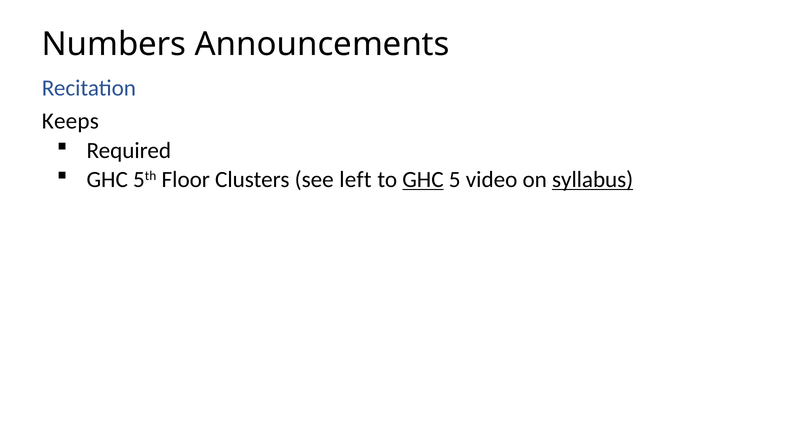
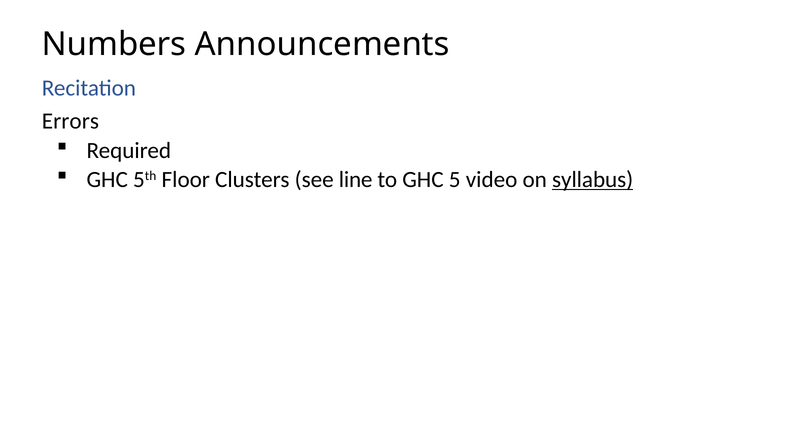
Keeps: Keeps -> Errors
left: left -> line
GHC at (423, 179) underline: present -> none
